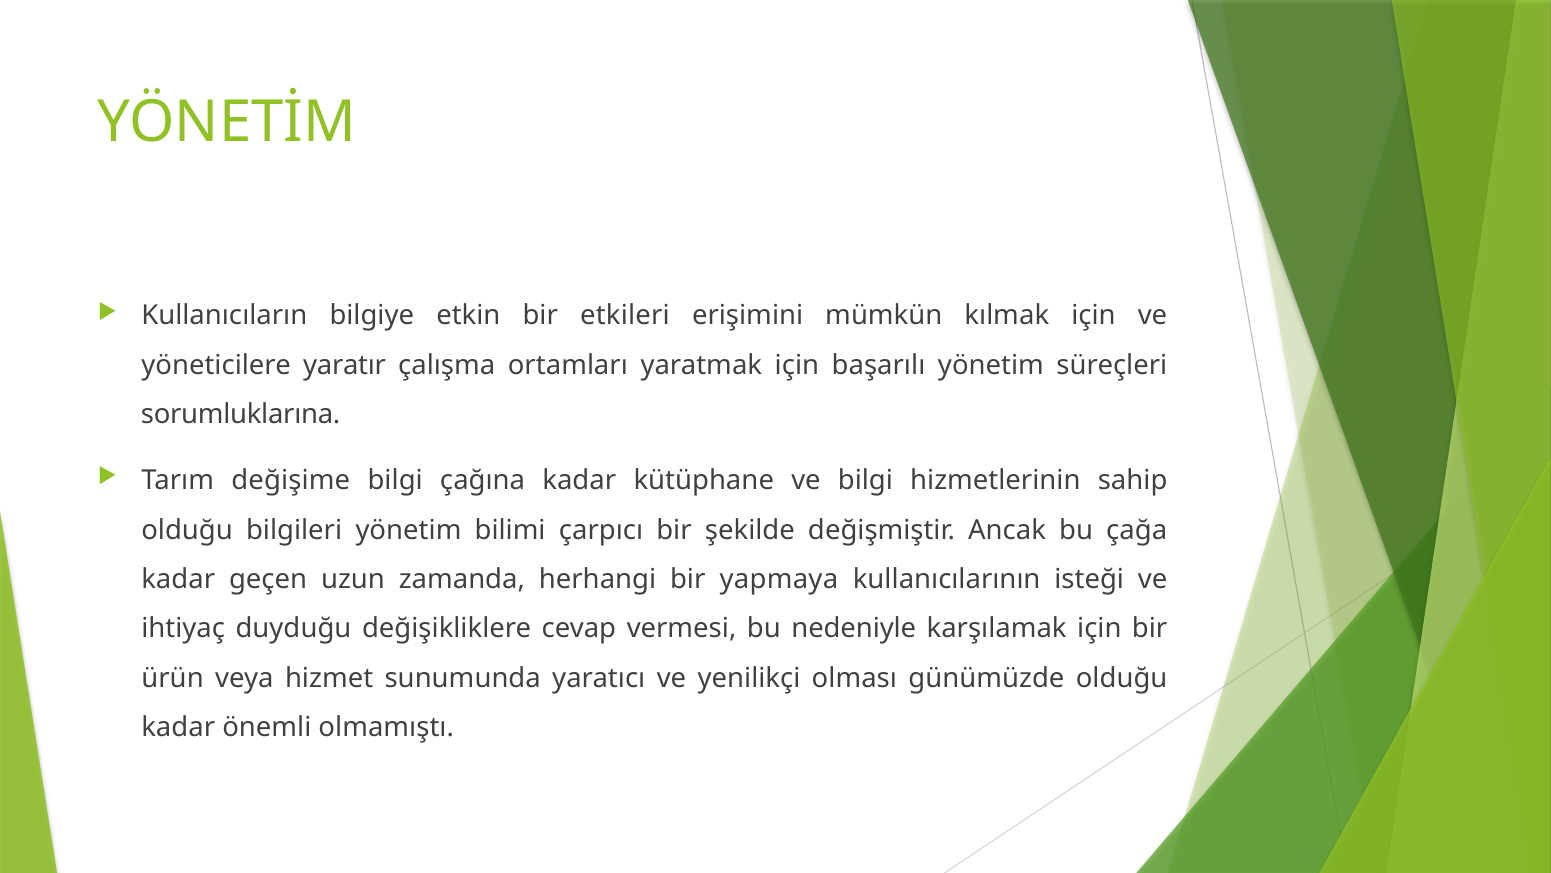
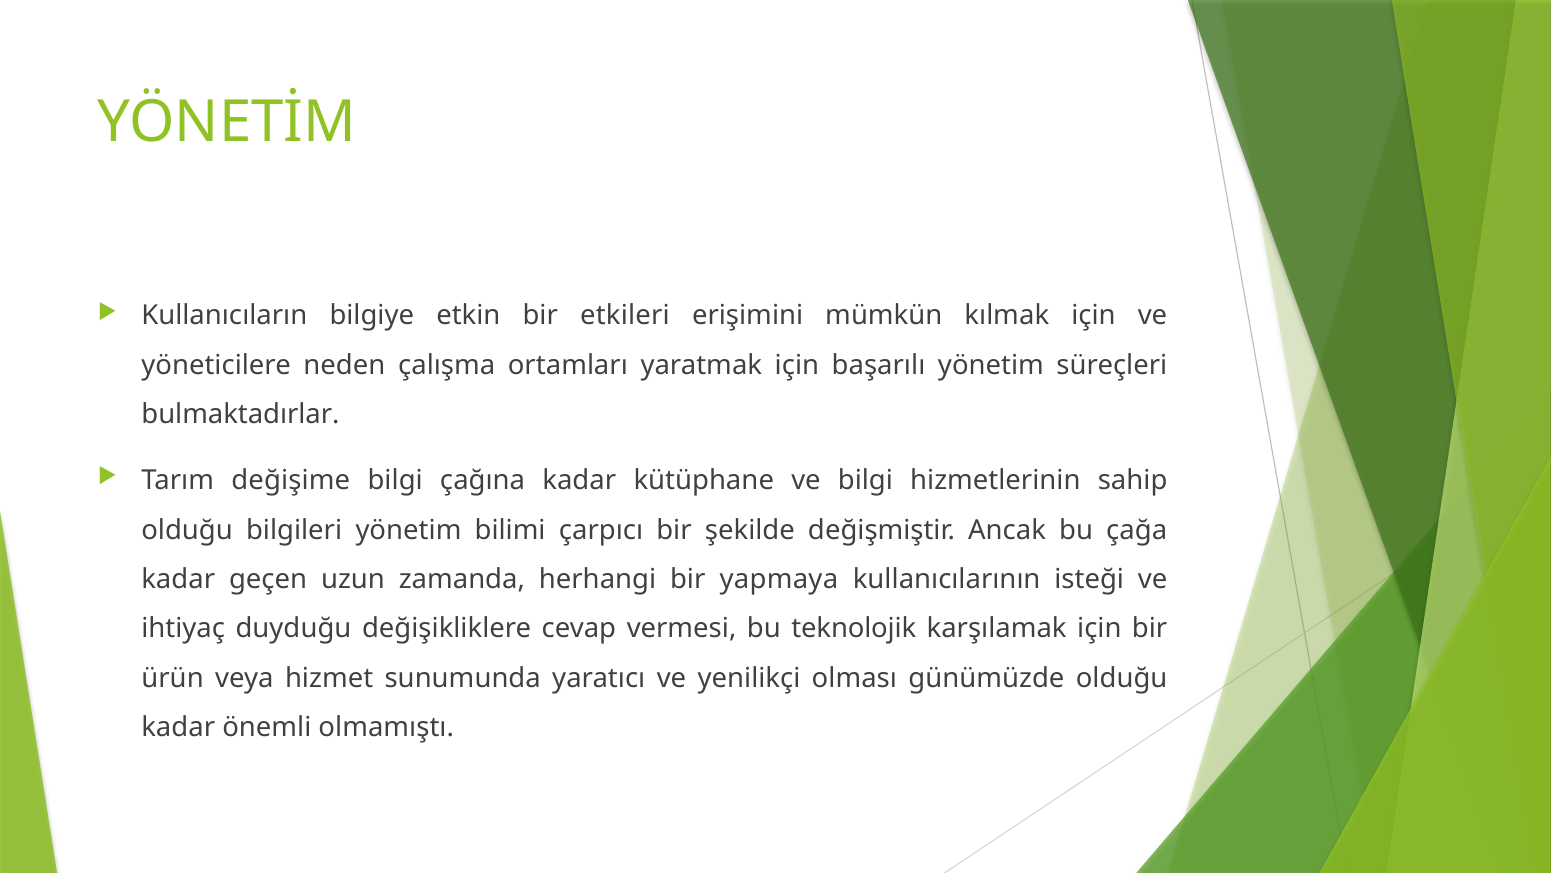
yaratır: yaratır -> neden
sorumluklarına: sorumluklarına -> bulmaktadırlar
nedeniyle: nedeniyle -> teknolojik
